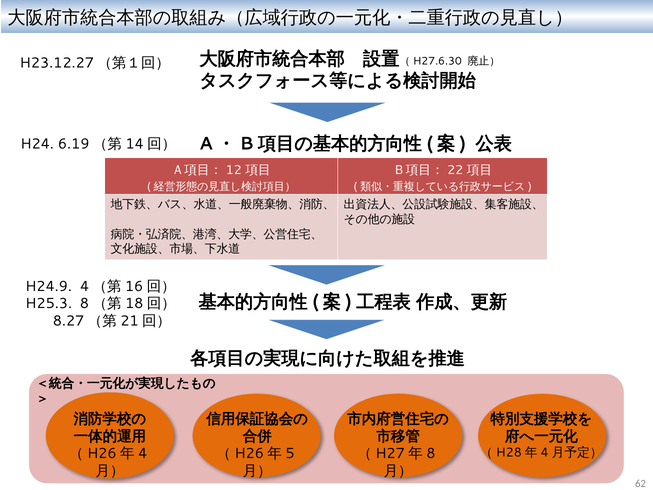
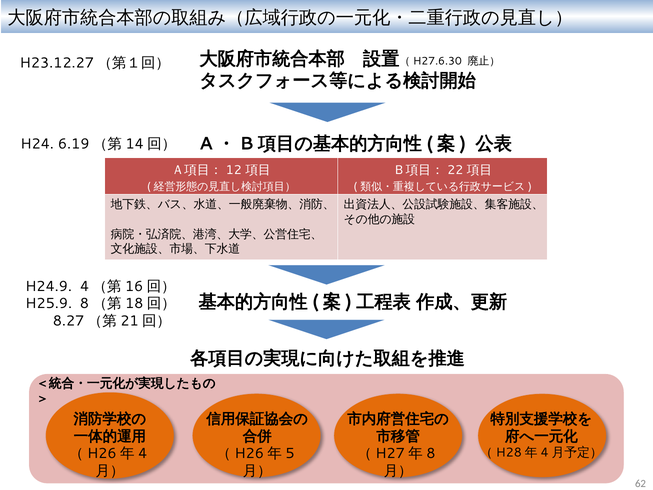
H25.3: H25.3 -> H25.9
